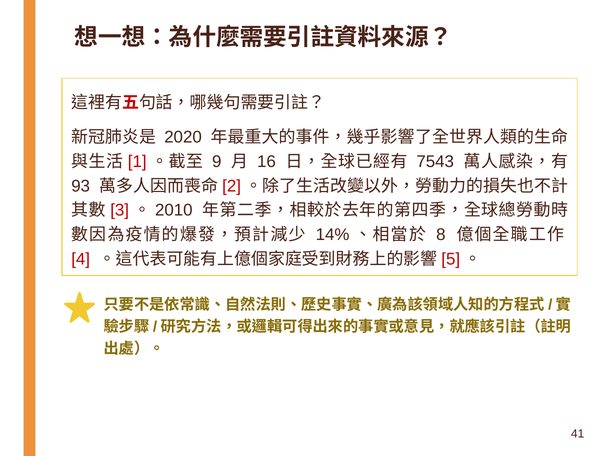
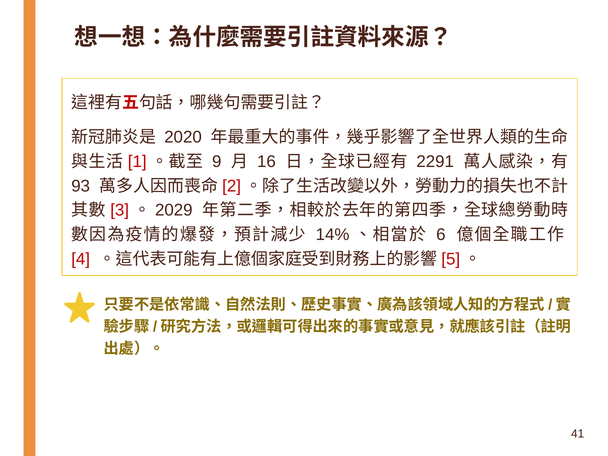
7543: 7543 -> 2291
2010: 2010 -> 2029
8: 8 -> 6
